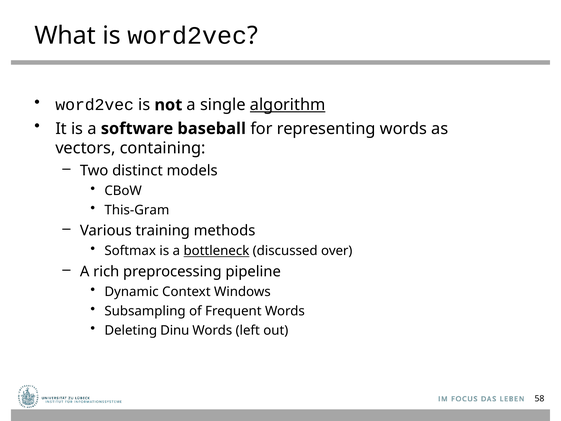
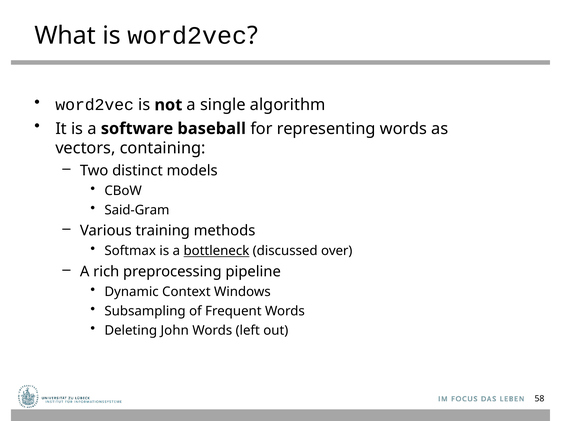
algorithm underline: present -> none
This-Gram: This-Gram -> Said-Gram
Dinu: Dinu -> John
